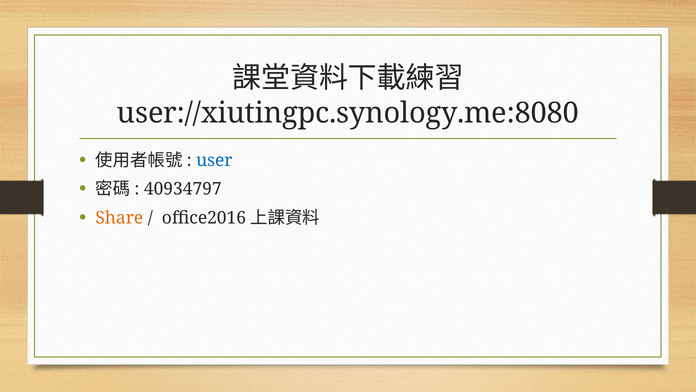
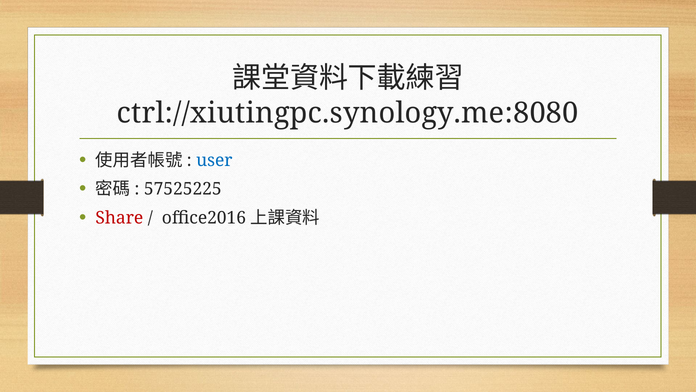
user://xiutingpc.synology.me:8080: user://xiutingpc.synology.me:8080 -> ctrl://xiutingpc.synology.me:8080
40934797: 40934797 -> 57525225
Share colour: orange -> red
